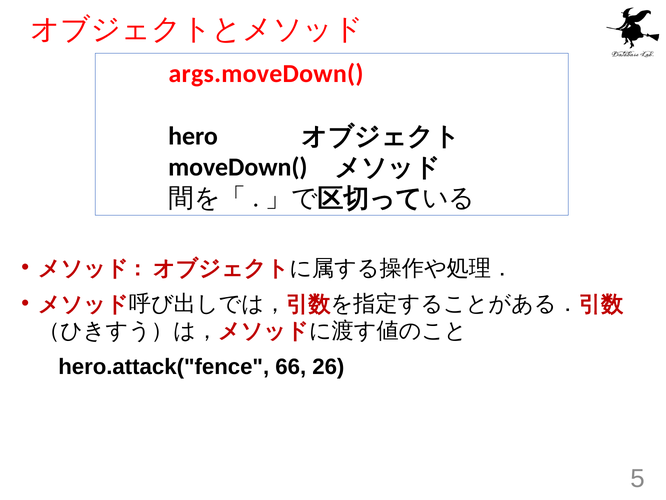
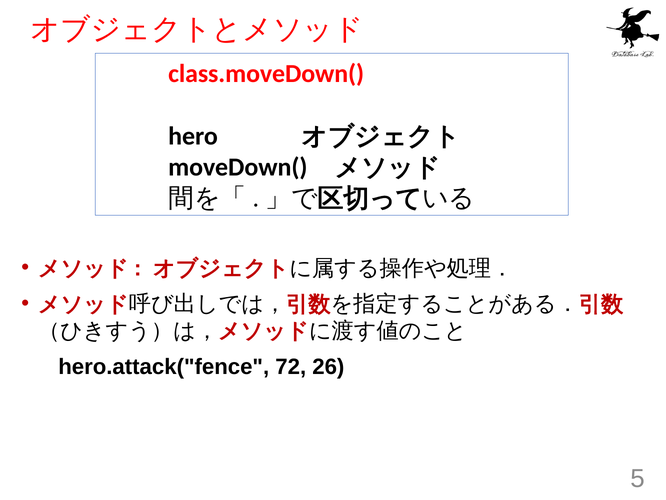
args.moveDown(: args.moveDown( -> class.moveDown(
66: 66 -> 72
